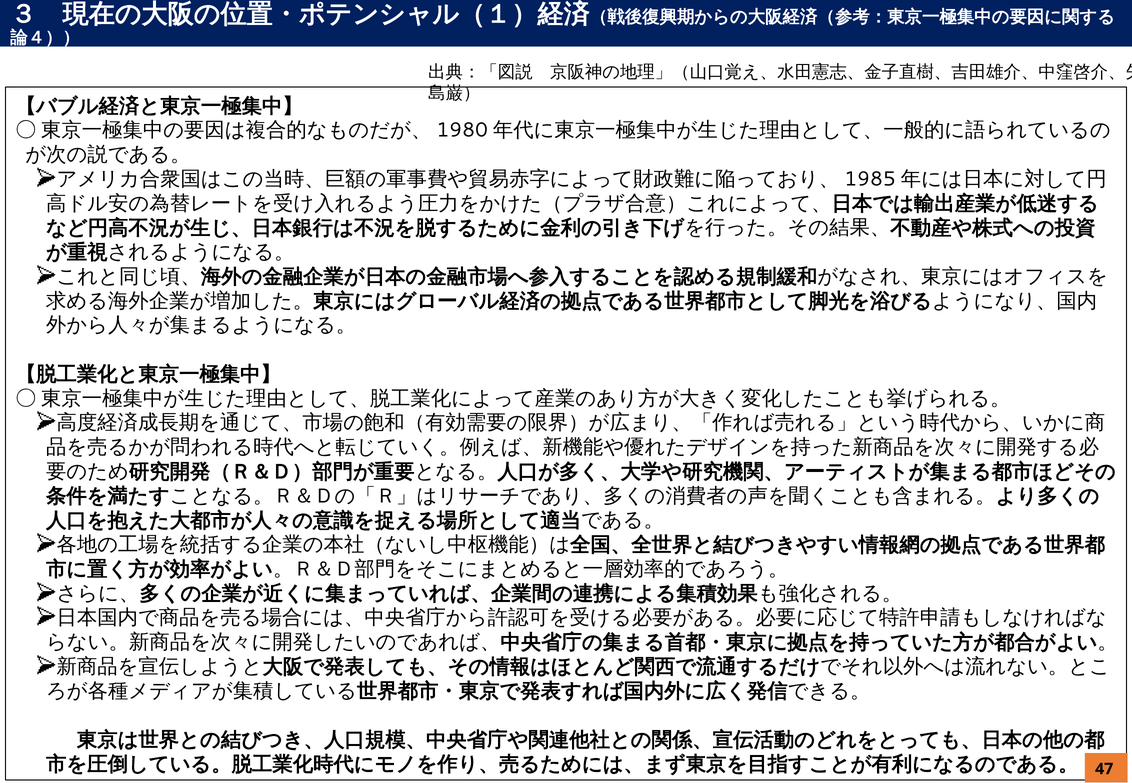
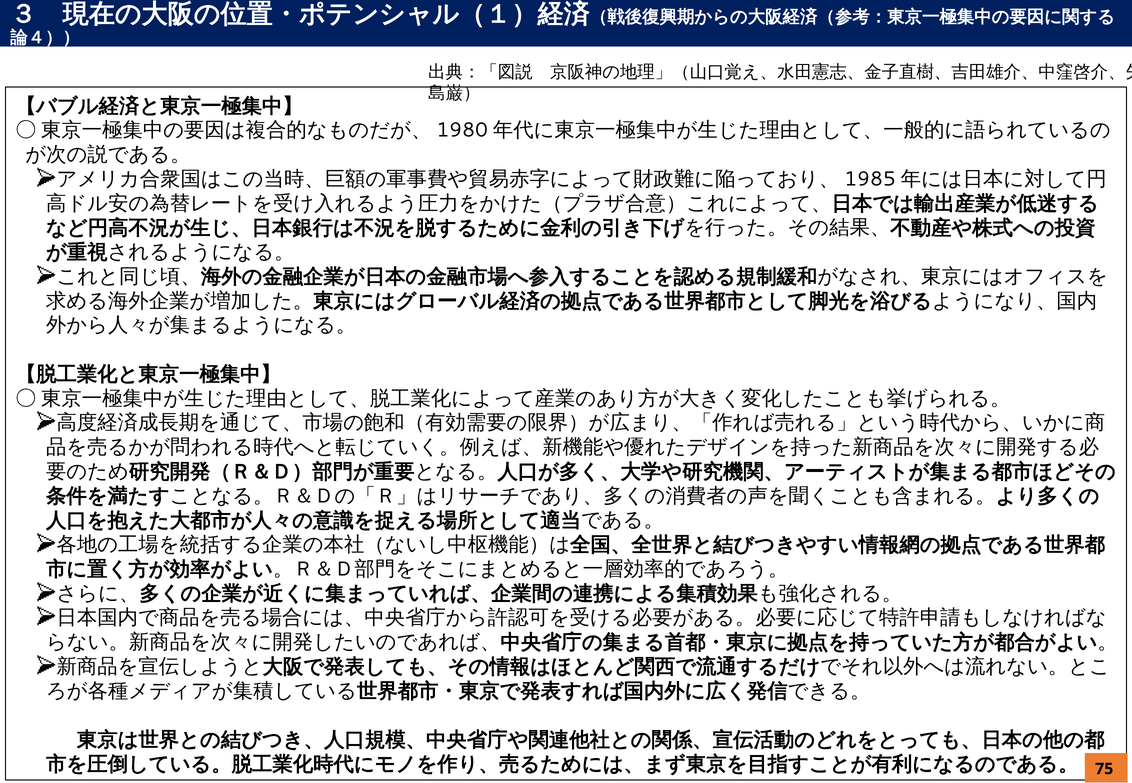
47: 47 -> 75
